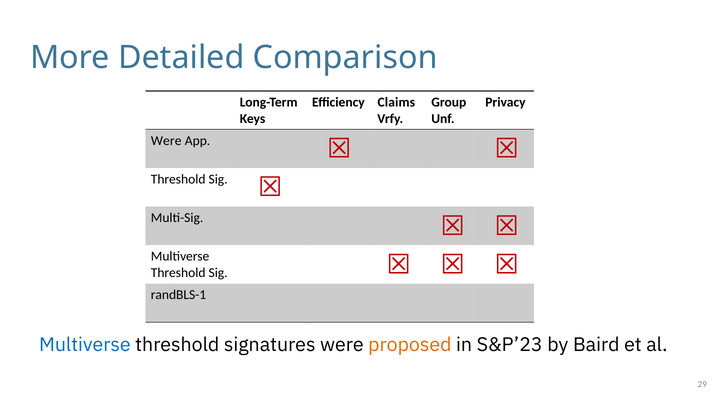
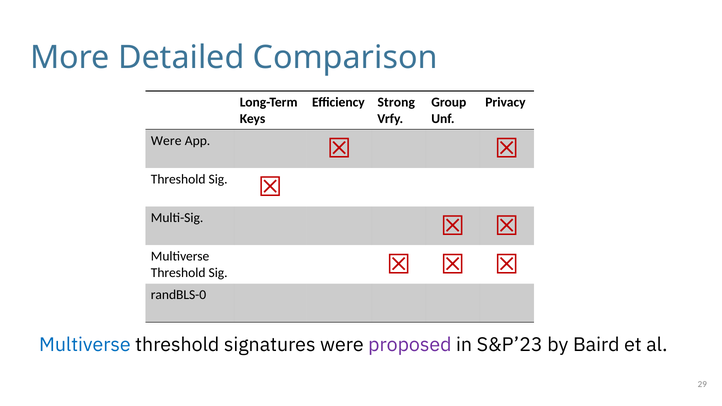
Claims: Claims -> Strong
randBLS-1: randBLS-1 -> randBLS-0
proposed colour: orange -> purple
